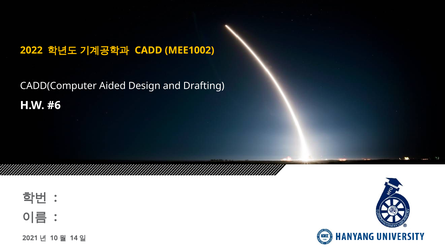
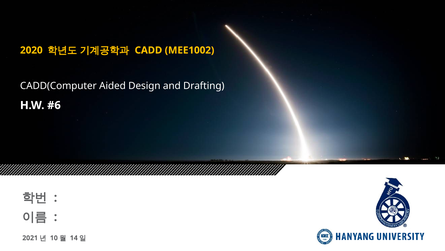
2022: 2022 -> 2020
